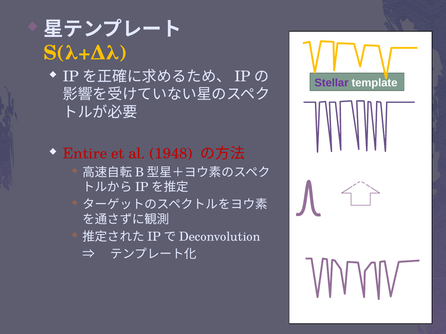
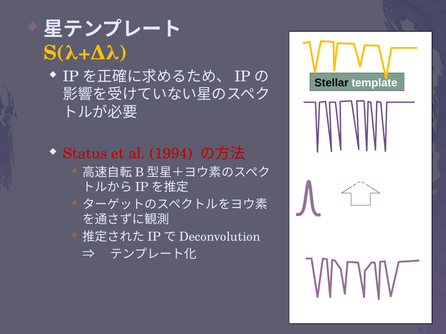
Stellar colour: purple -> black
Entire: Entire -> Status
1948: 1948 -> 1994
